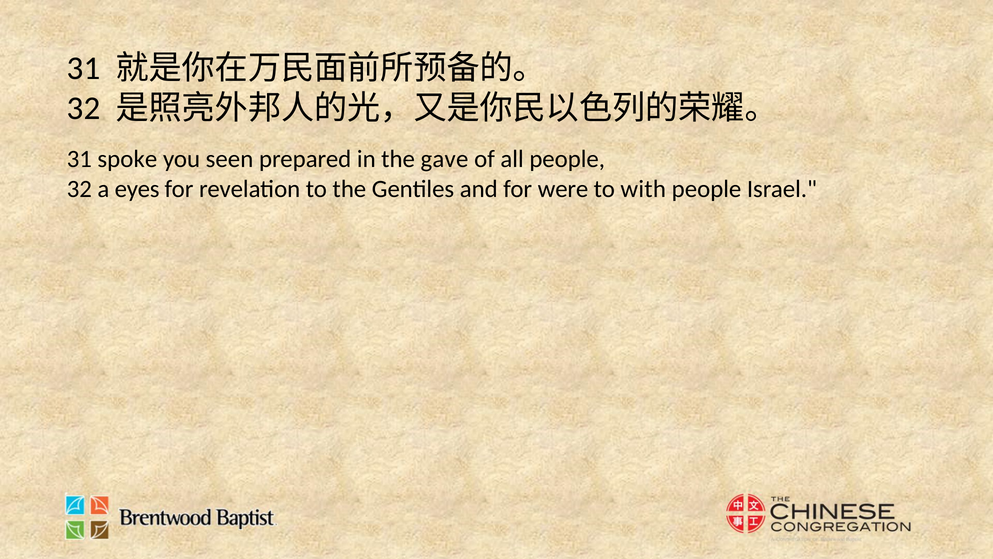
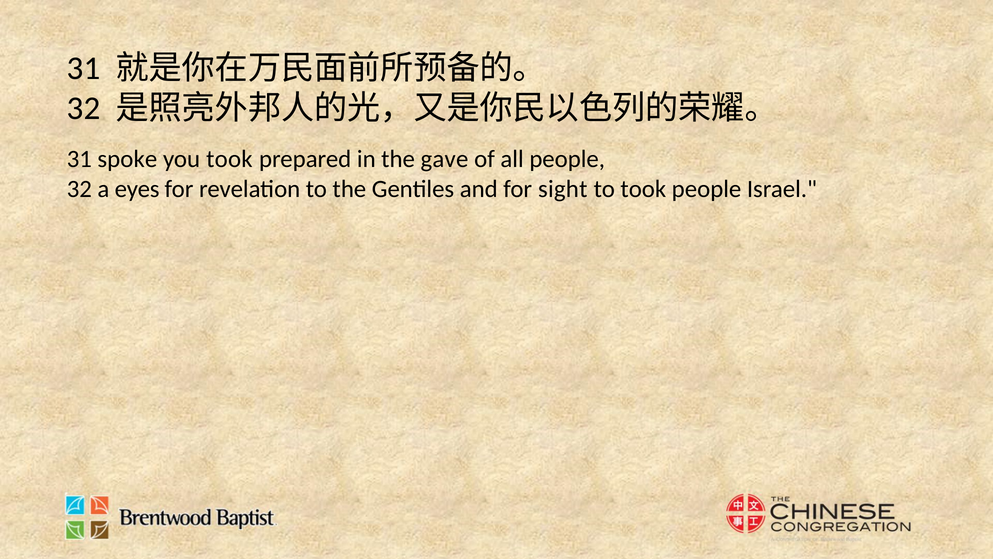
you seen: seen -> took
were: were -> sight
to with: with -> took
